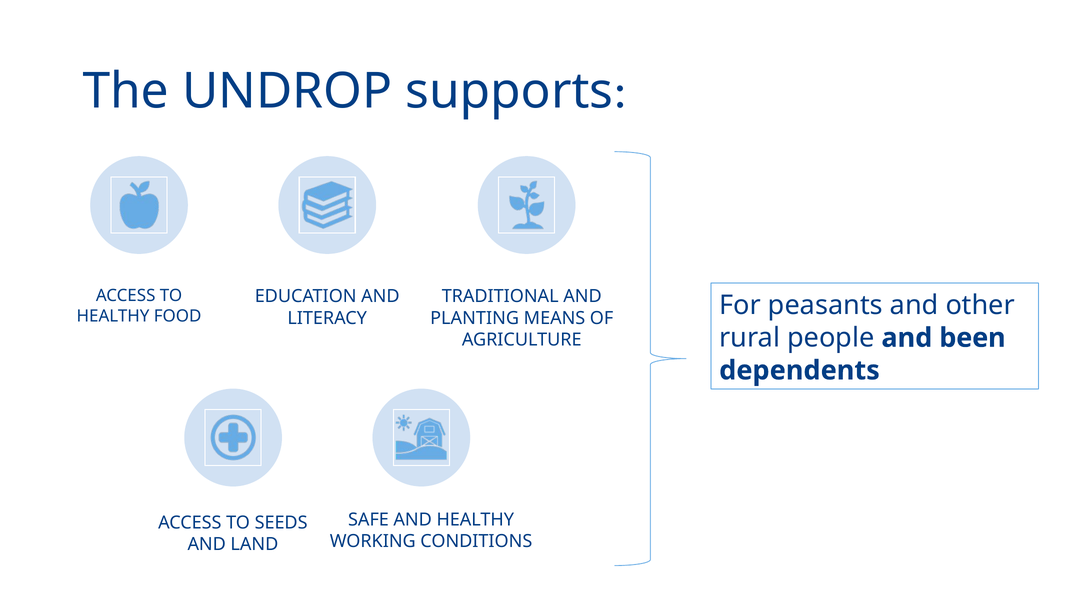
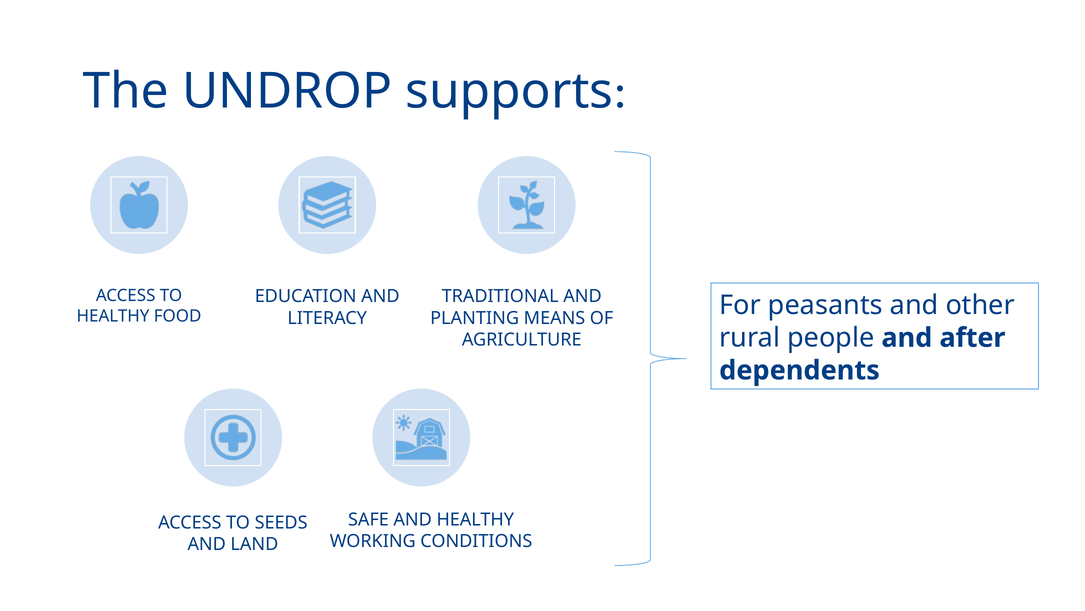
been: been -> after
